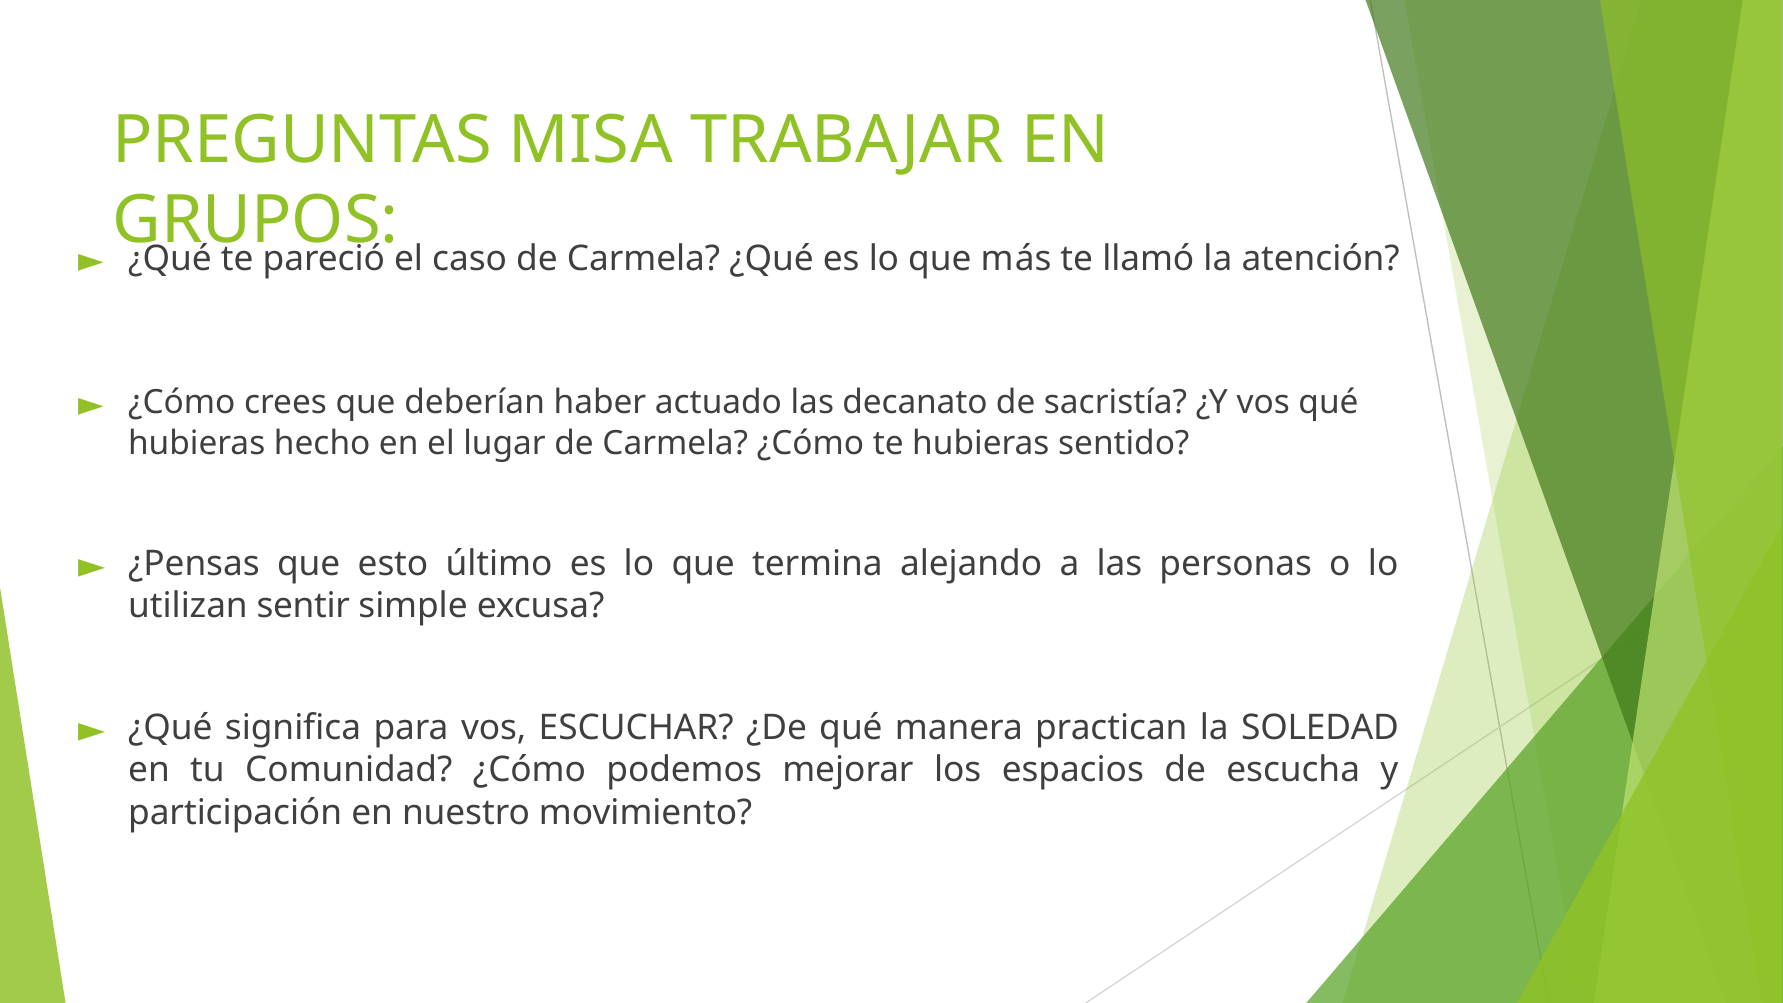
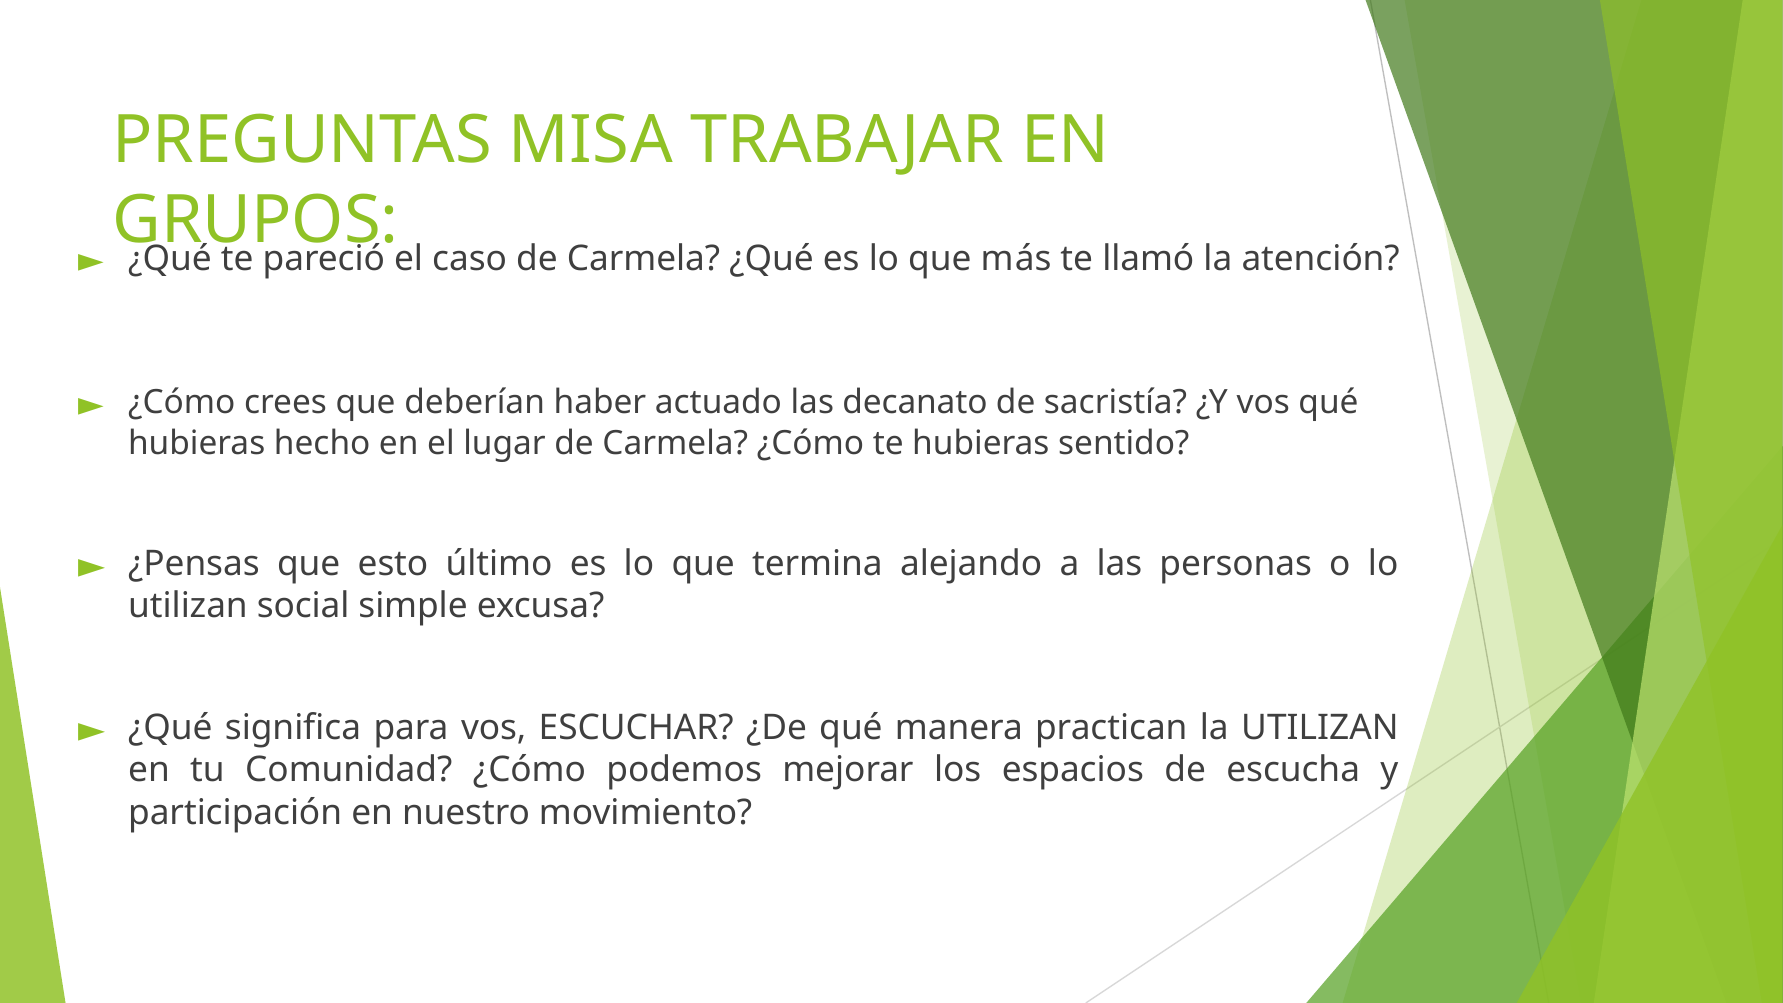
sentir: sentir -> social
la SOLEDAD: SOLEDAD -> UTILIZAN
